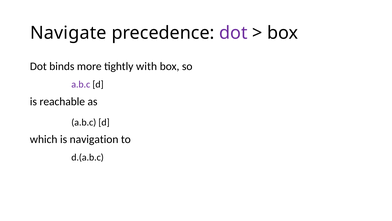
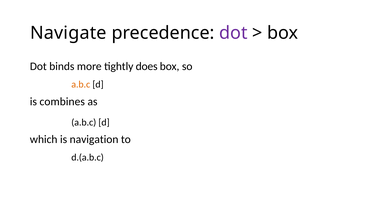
with: with -> does
a.b.c at (81, 84) colour: purple -> orange
reachable: reachable -> combines
